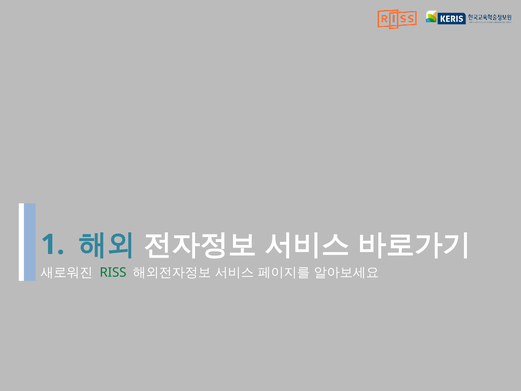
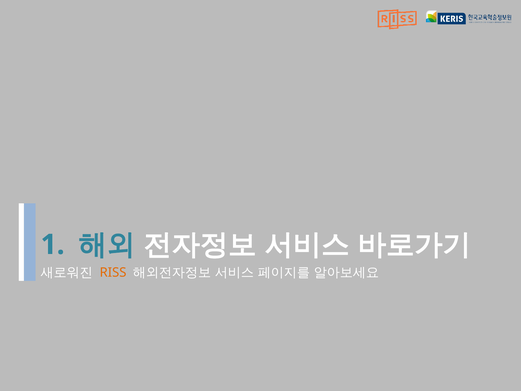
RISS colour: green -> orange
